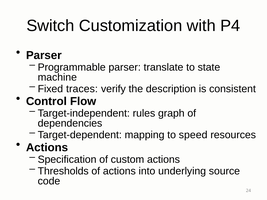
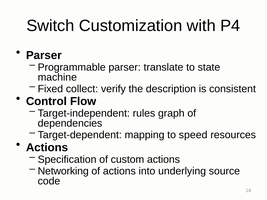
traces: traces -> collect
Thresholds: Thresholds -> Networking
